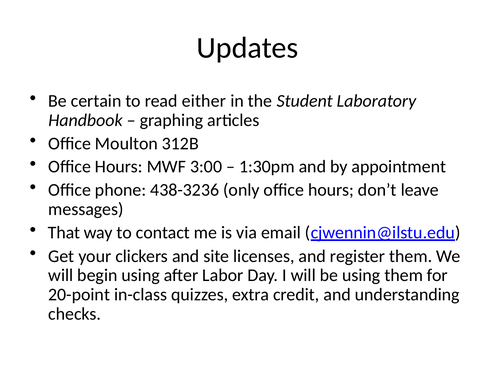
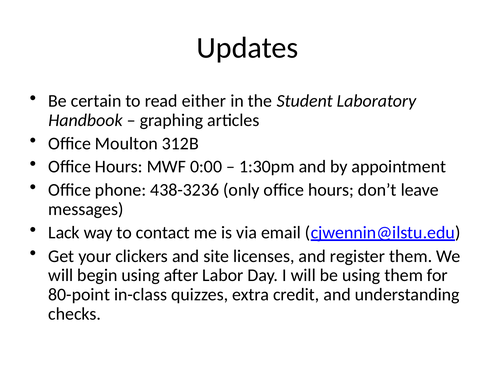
3:00: 3:00 -> 0:00
That: That -> Lack
20-point: 20-point -> 80-point
